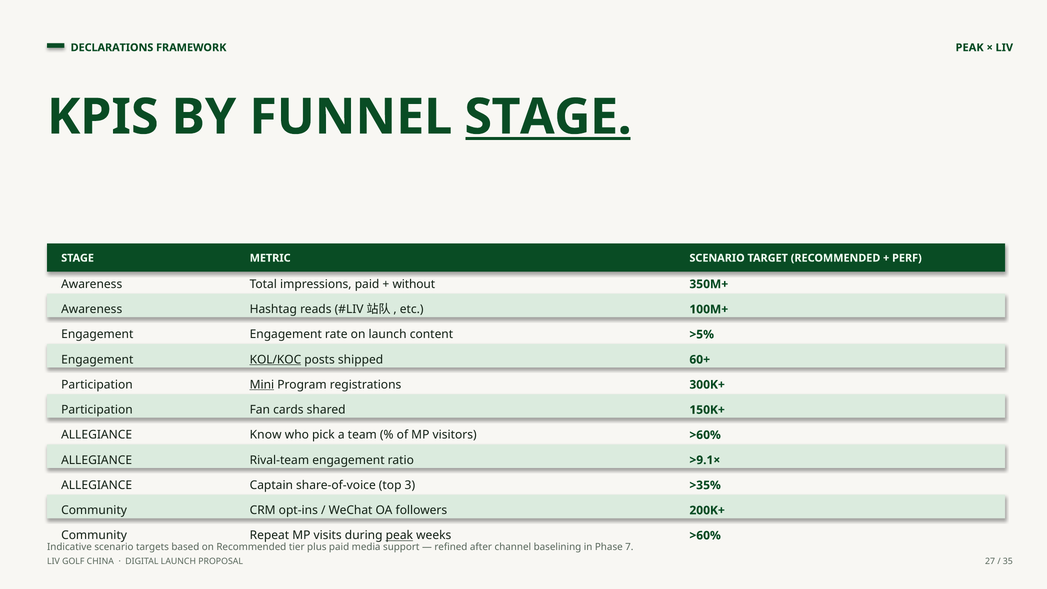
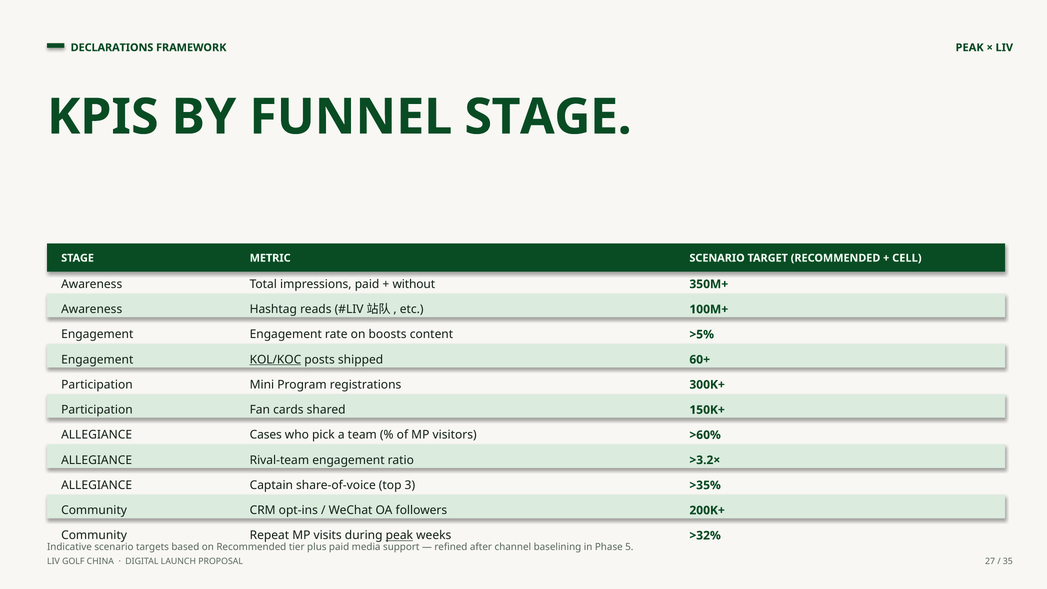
STAGE at (548, 117) underline: present -> none
PERF: PERF -> CELL
on launch: launch -> boosts
Mini underline: present -> none
Know: Know -> Cases
>9.1×: >9.1× -> >3.2×
weeks >60%: >60% -> >32%
7: 7 -> 5
